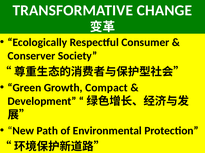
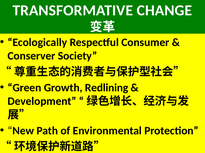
Compact: Compact -> Redlining
